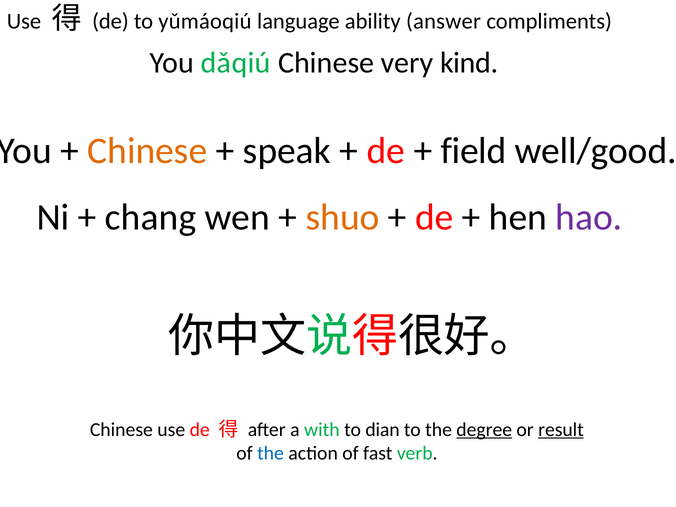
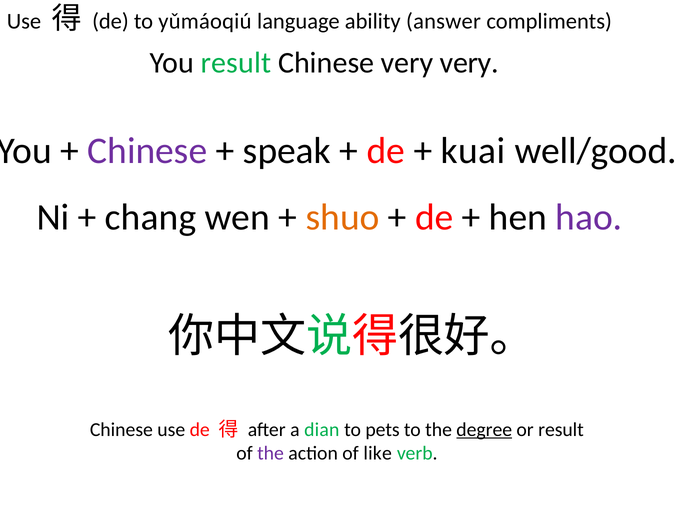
You dǎqiú: dǎqiú -> result
very kind: kind -> very
Chinese at (147, 151) colour: orange -> purple
field: field -> kuai
with: with -> dian
dian: dian -> pets
result at (561, 430) underline: present -> none
the at (271, 453) colour: blue -> purple
fast: fast -> like
